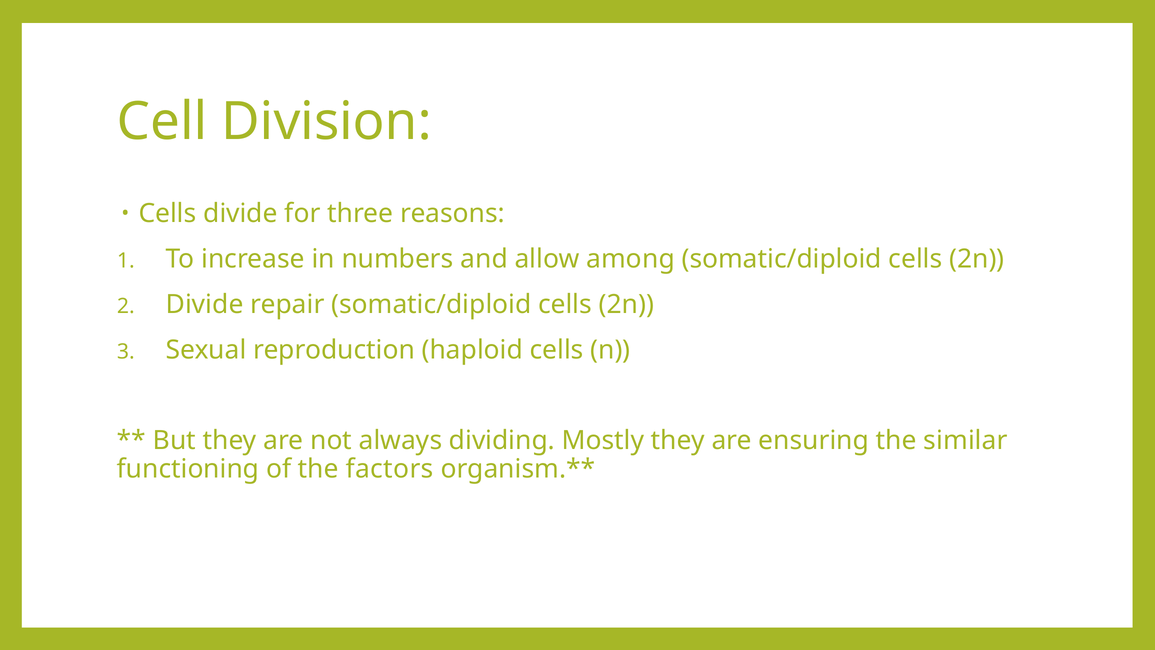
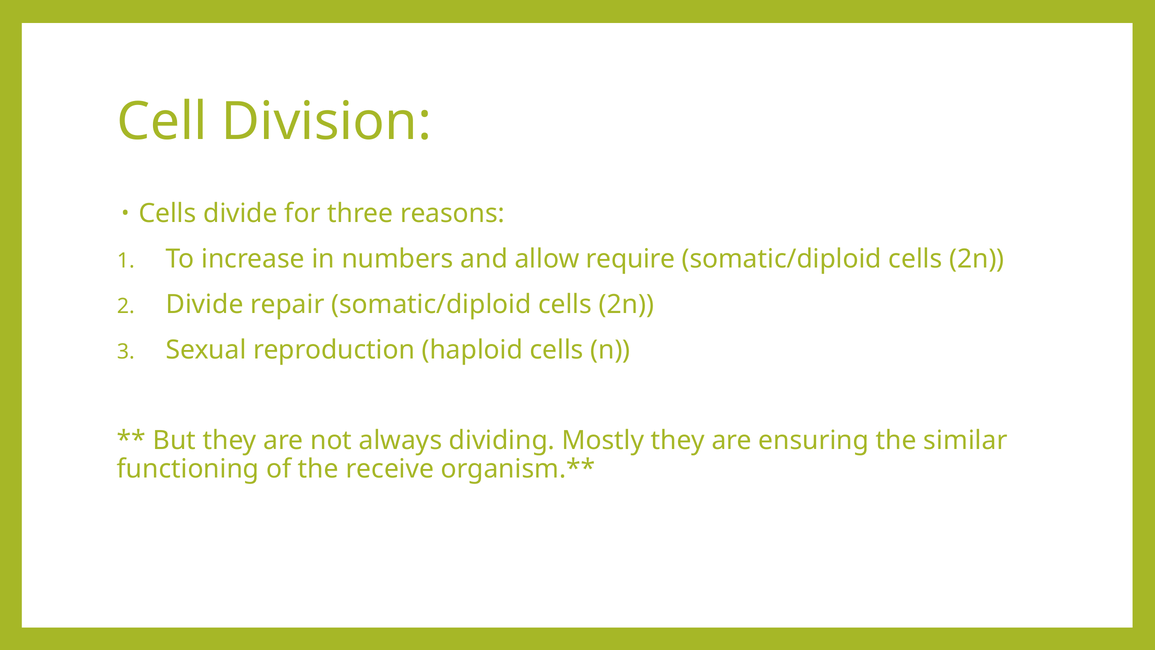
among: among -> require
factors: factors -> receive
